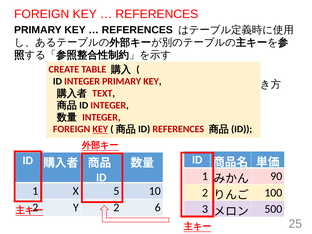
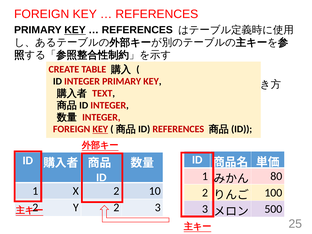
KEY at (75, 30) underline: none -> present
90: 90 -> 80
X 5: 5 -> 2
2 6: 6 -> 3
